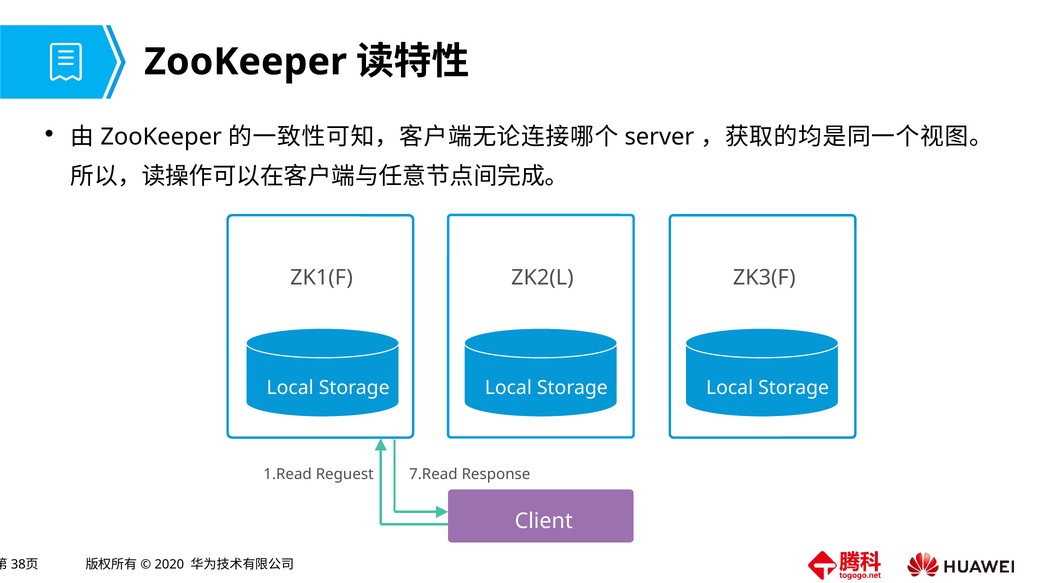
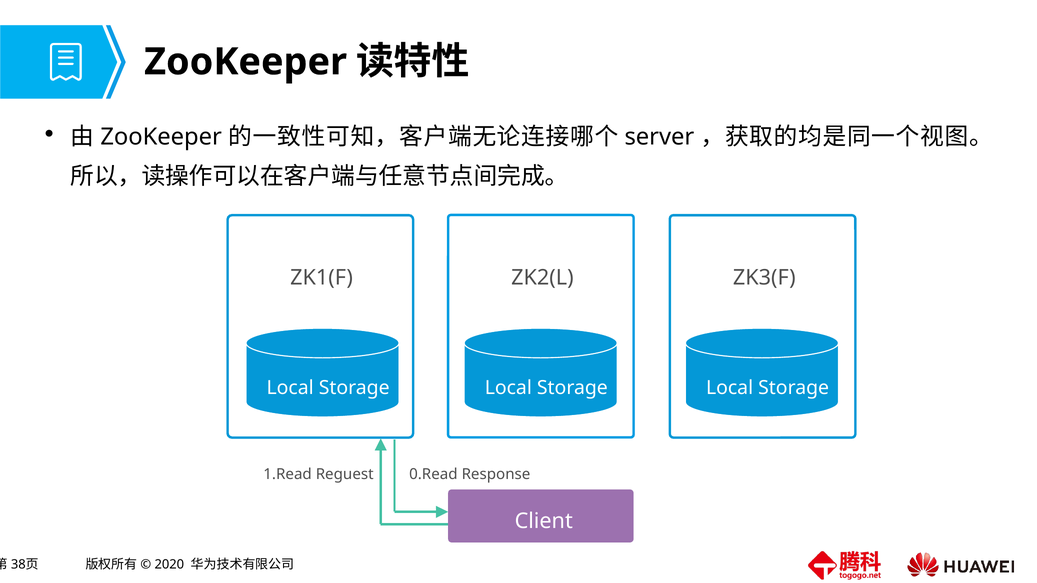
7.Read: 7.Read -> 0.Read
